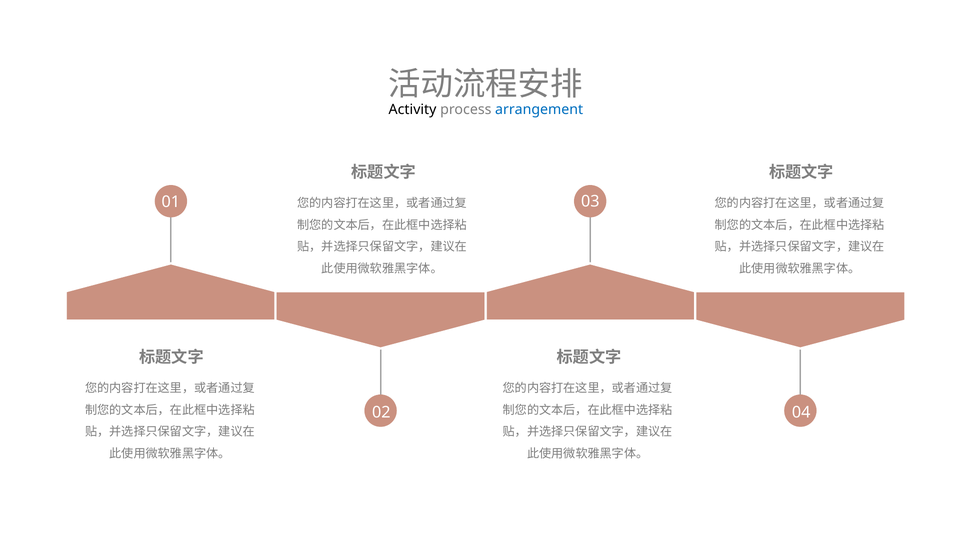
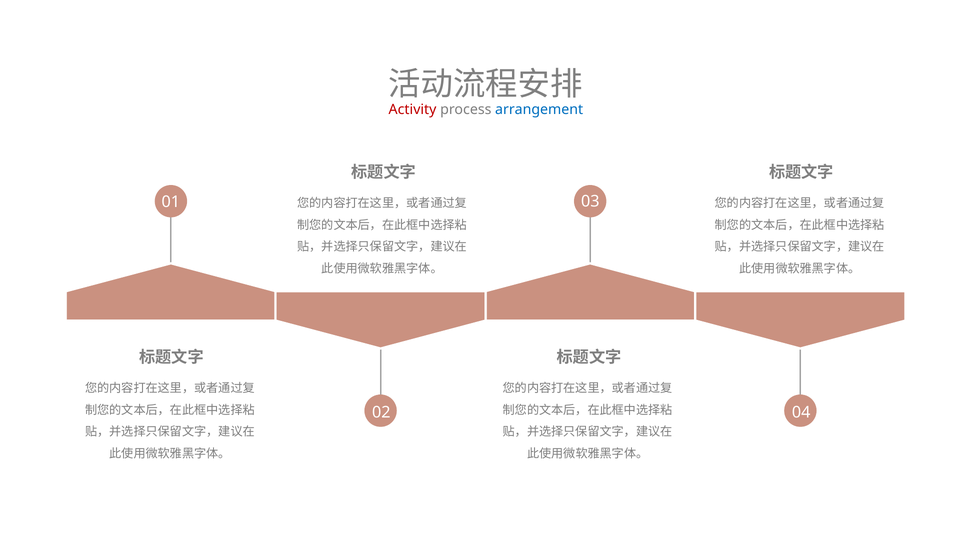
Activity colour: black -> red
